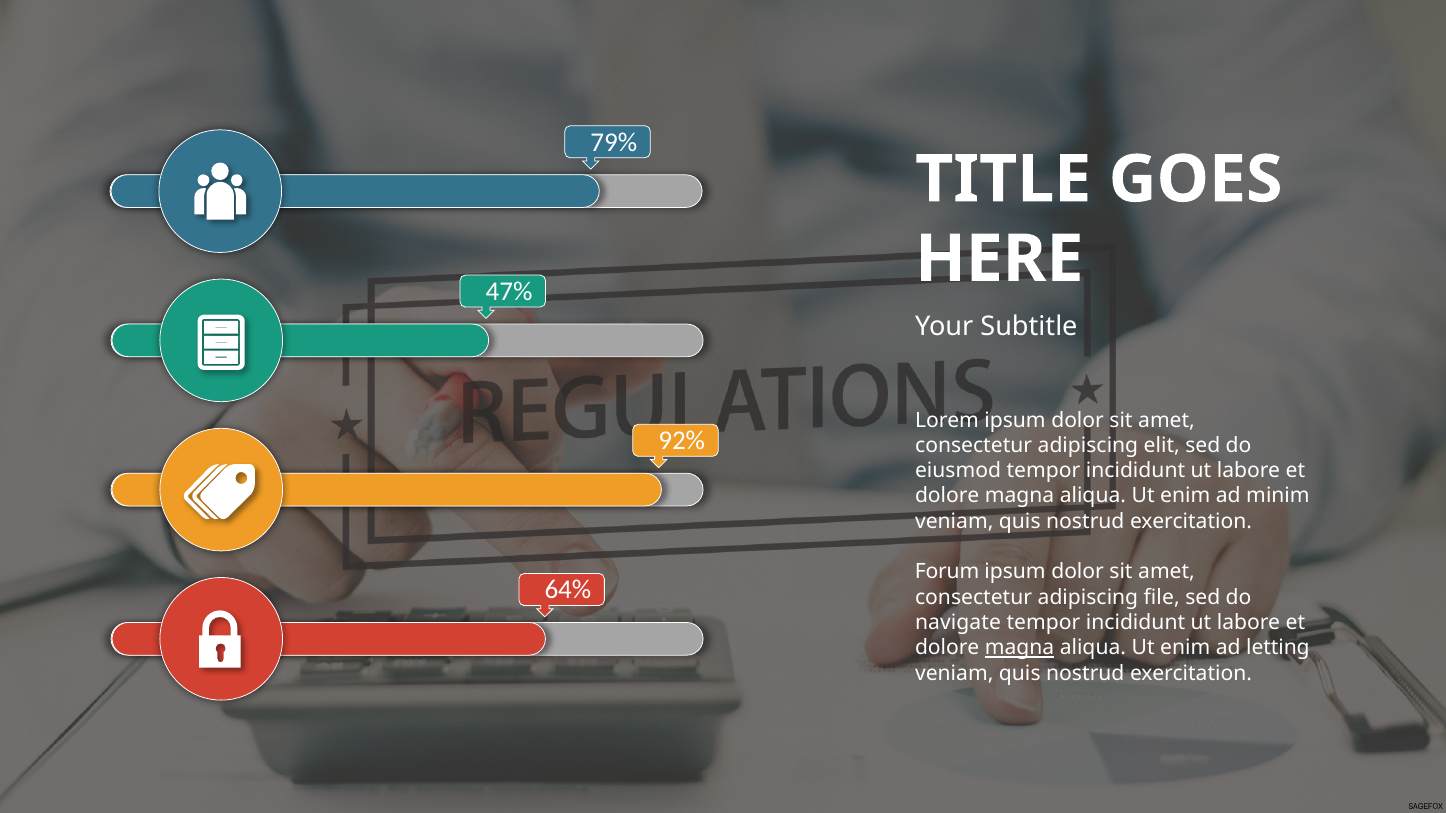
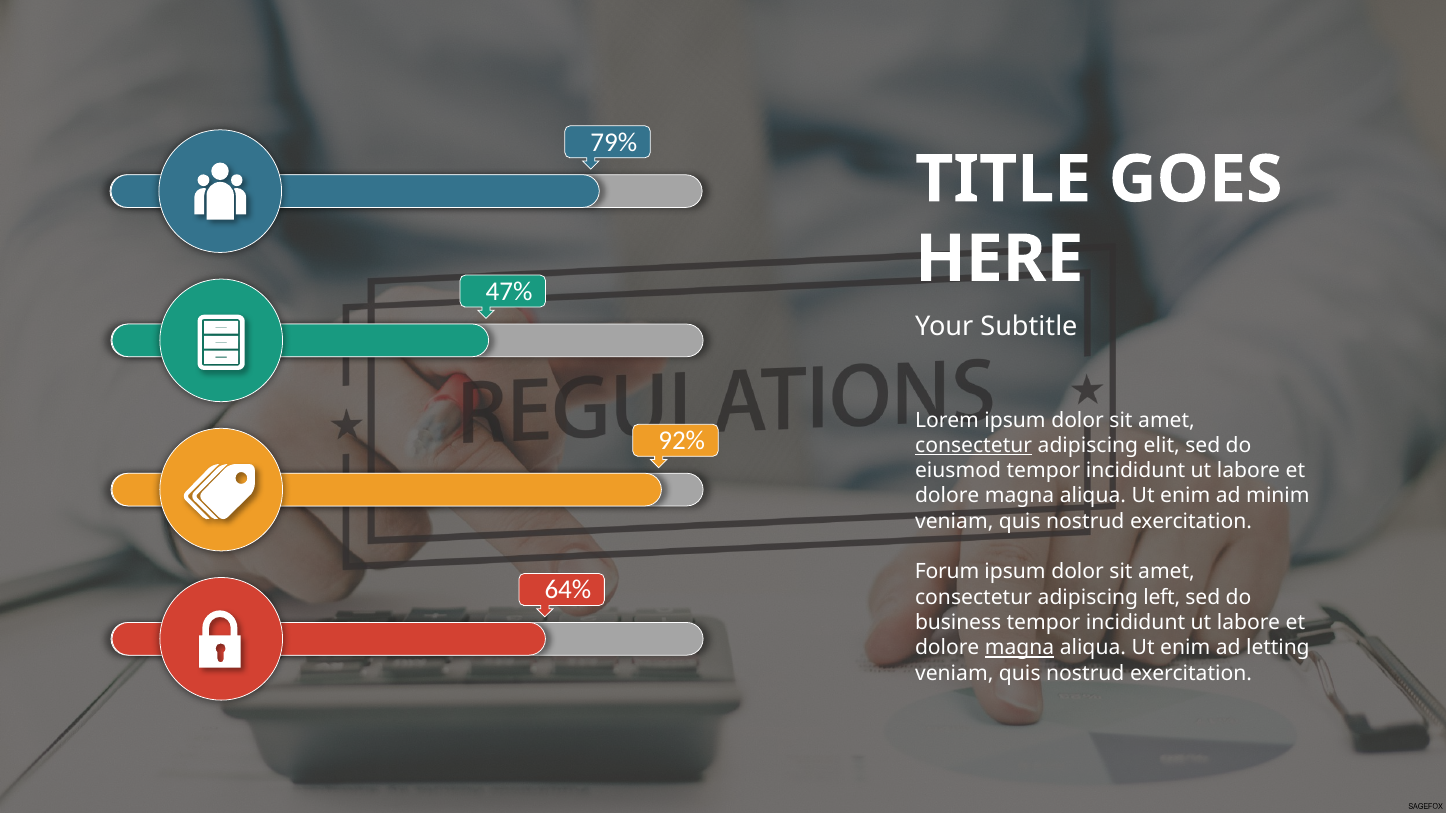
consectetur at (974, 446) underline: none -> present
file: file -> left
navigate: navigate -> business
